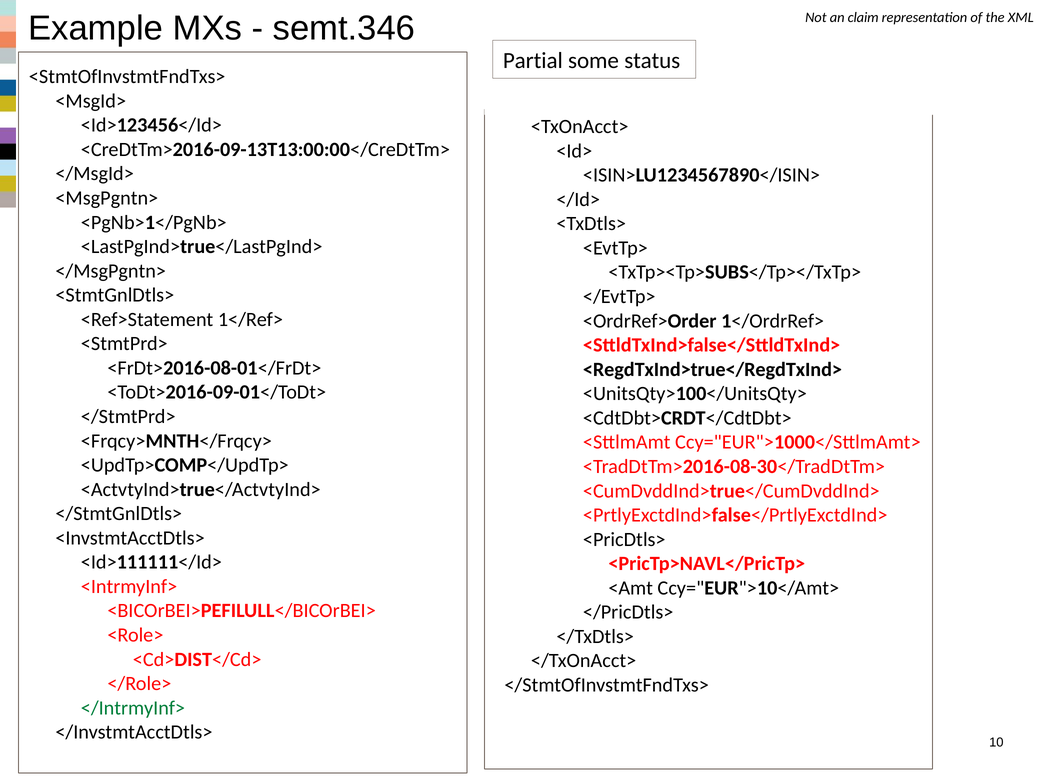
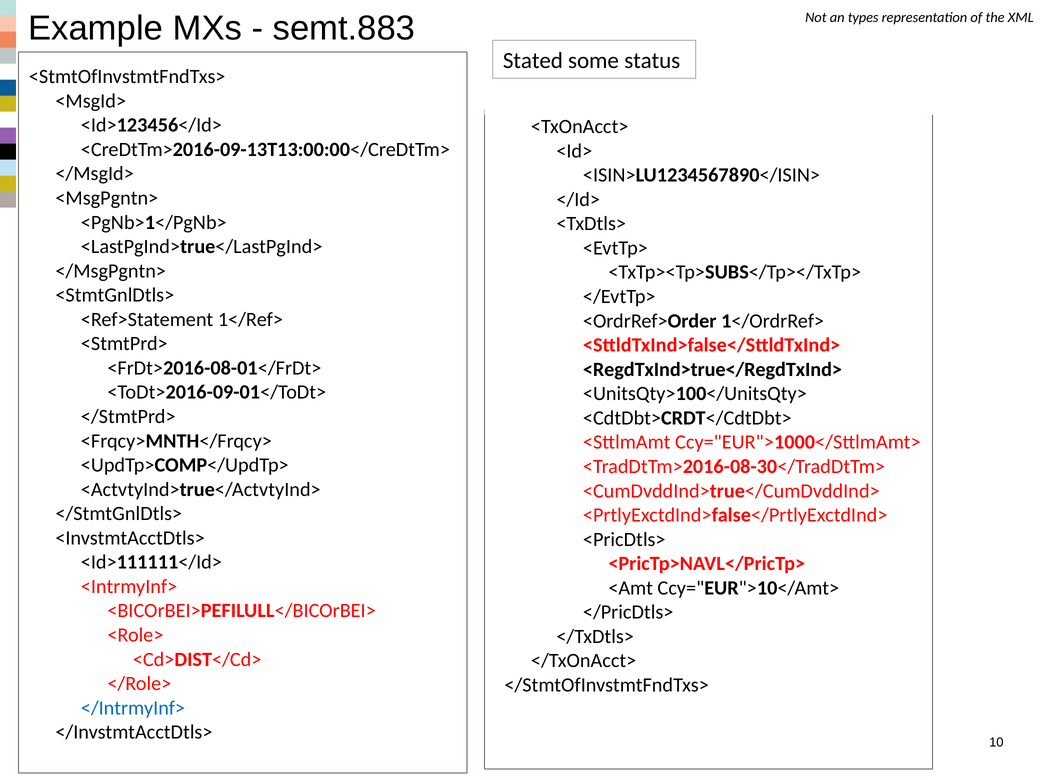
claim: claim -> types
semt.346: semt.346 -> semt.883
Partial: Partial -> Stated
</IntrmyInf> colour: green -> blue
